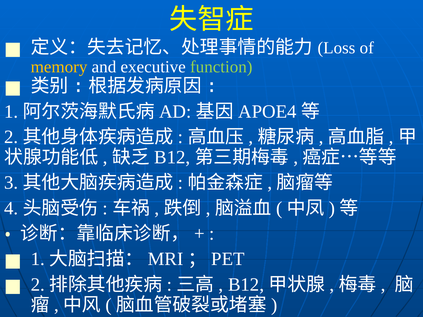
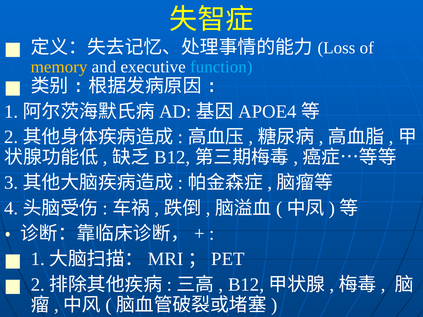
function colour: light green -> light blue
